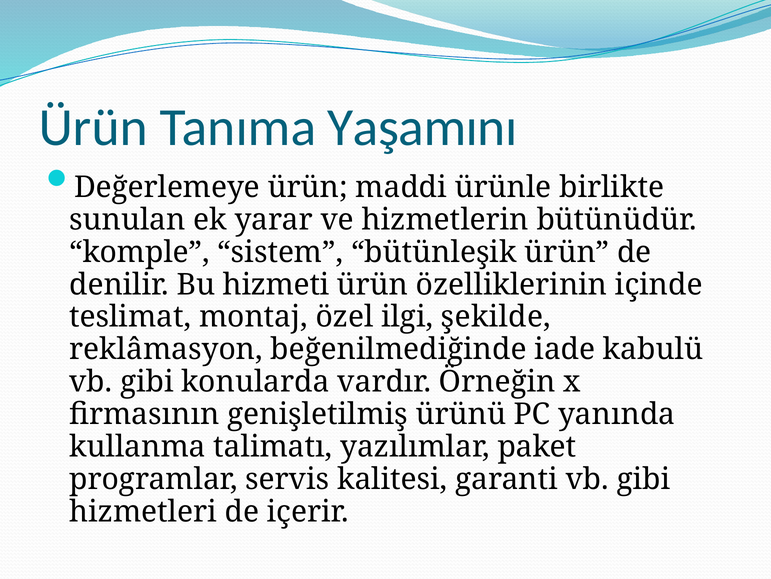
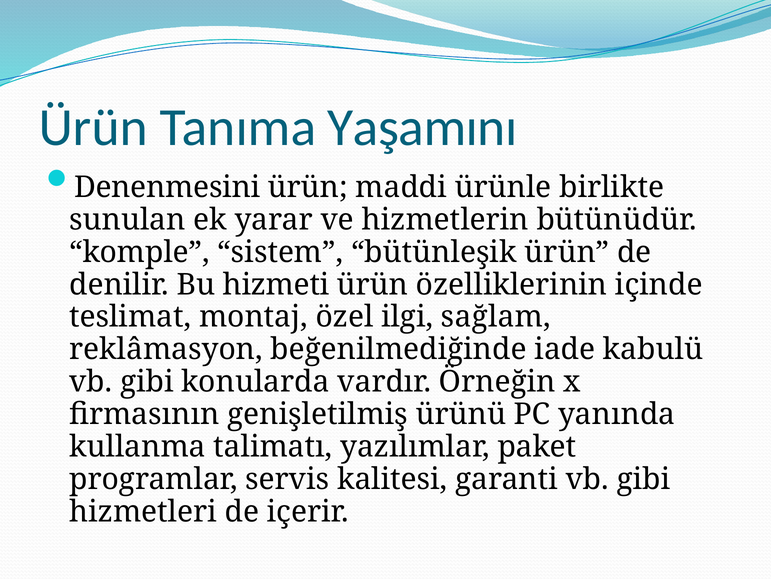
Değerlemeye: Değerlemeye -> Denenmesini
şekilde: şekilde -> sağlam
